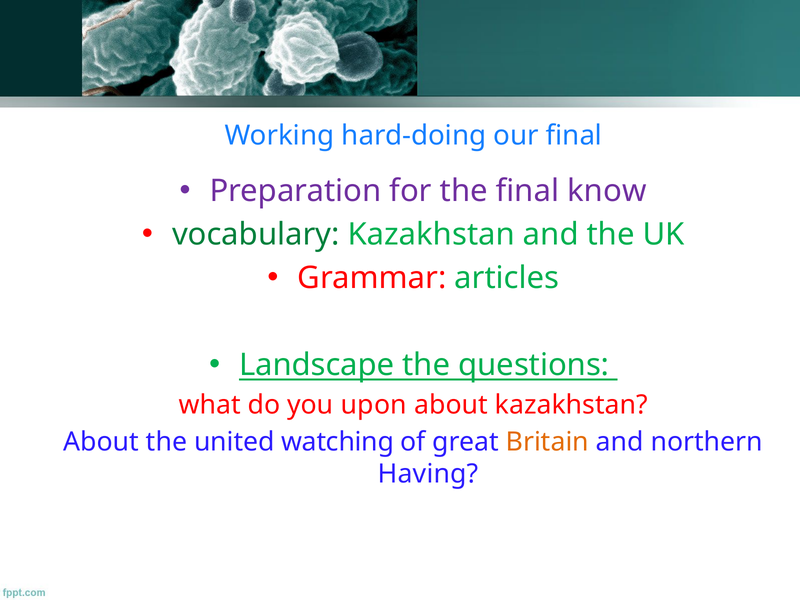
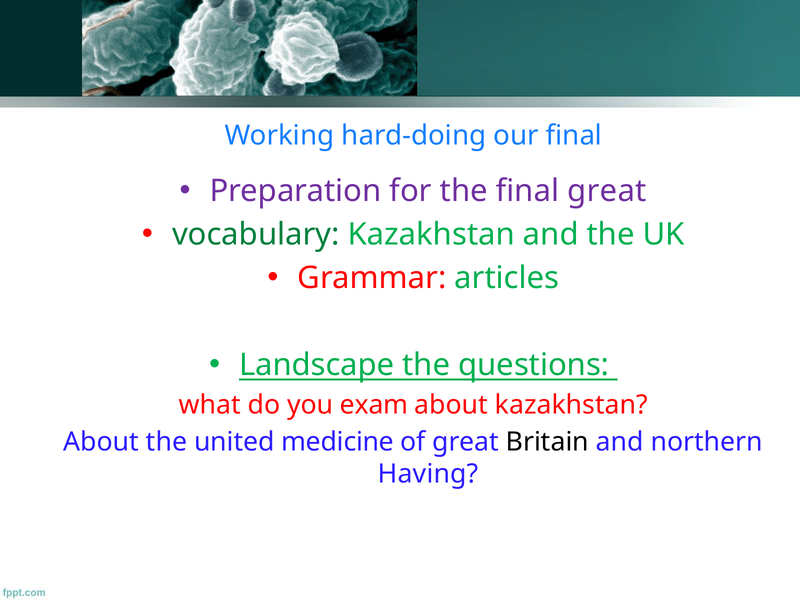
final know: know -> great
upon: upon -> exam
watching: watching -> medicine
Britain colour: orange -> black
